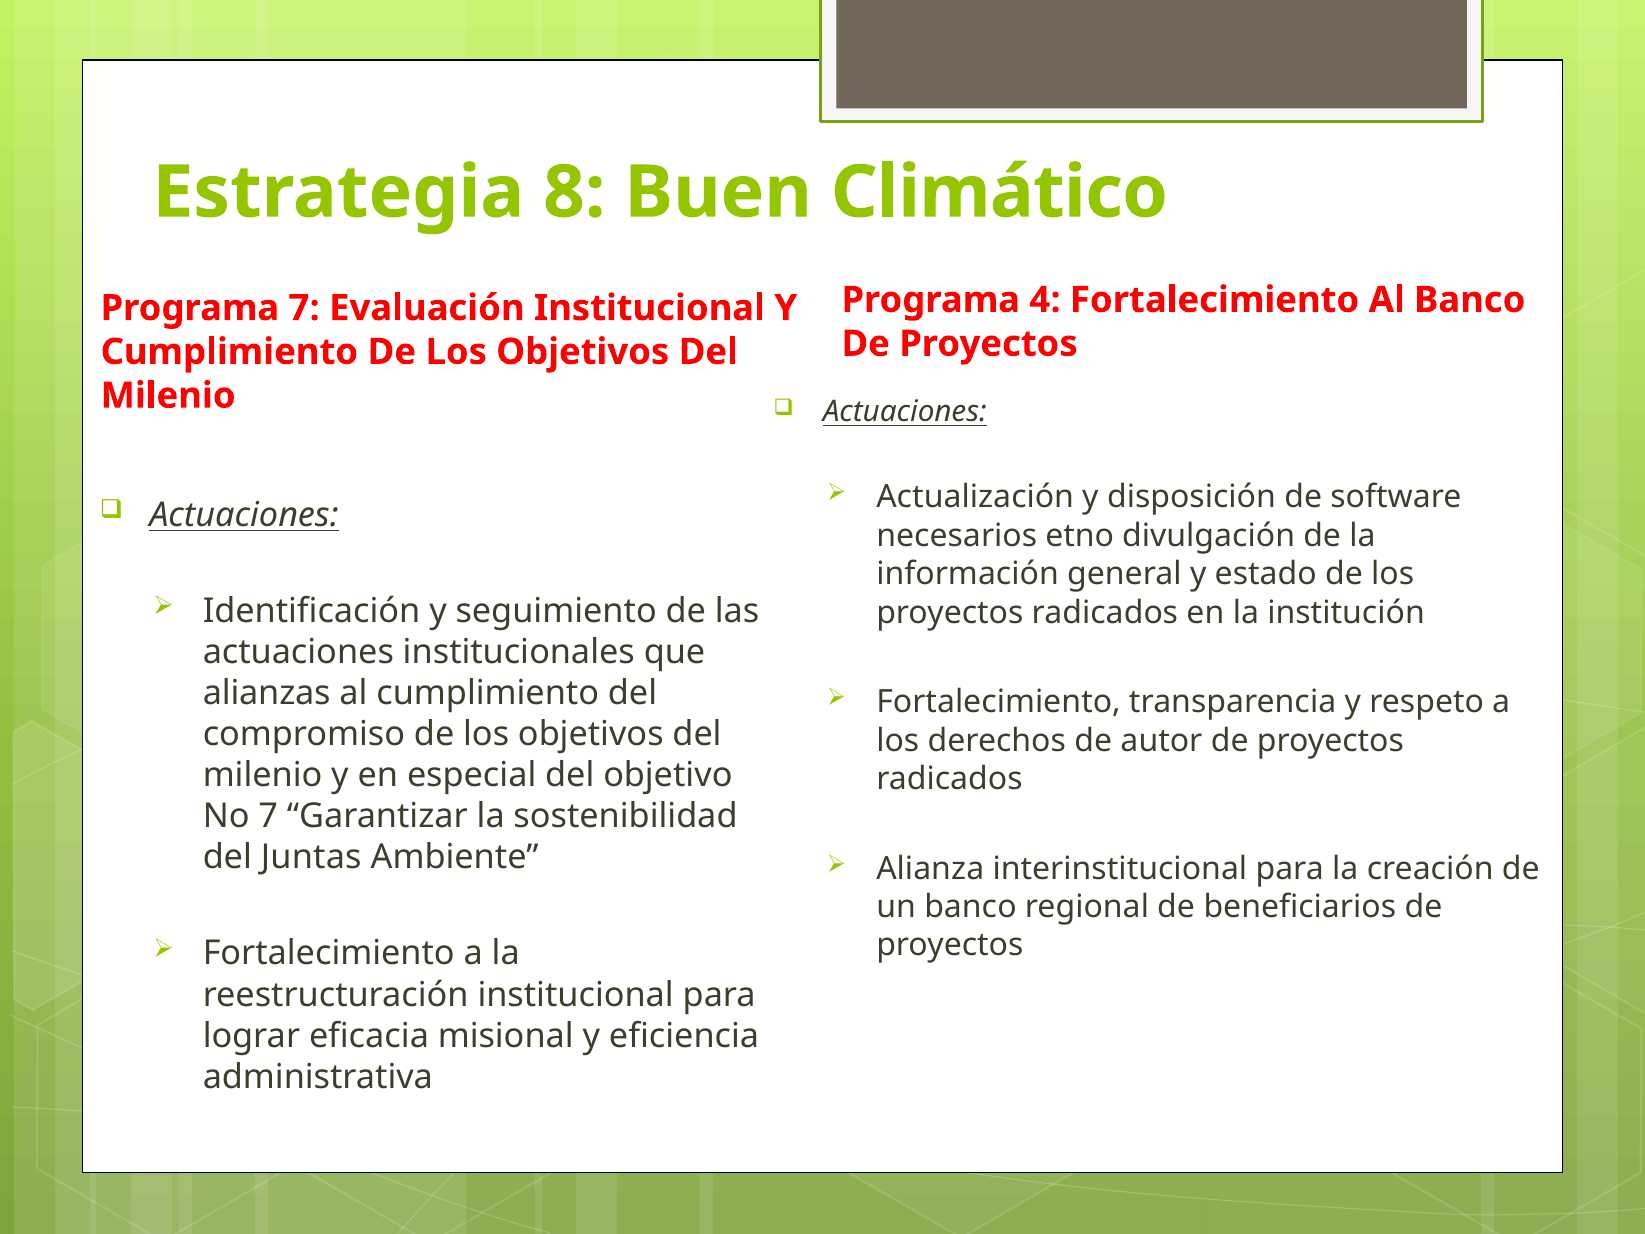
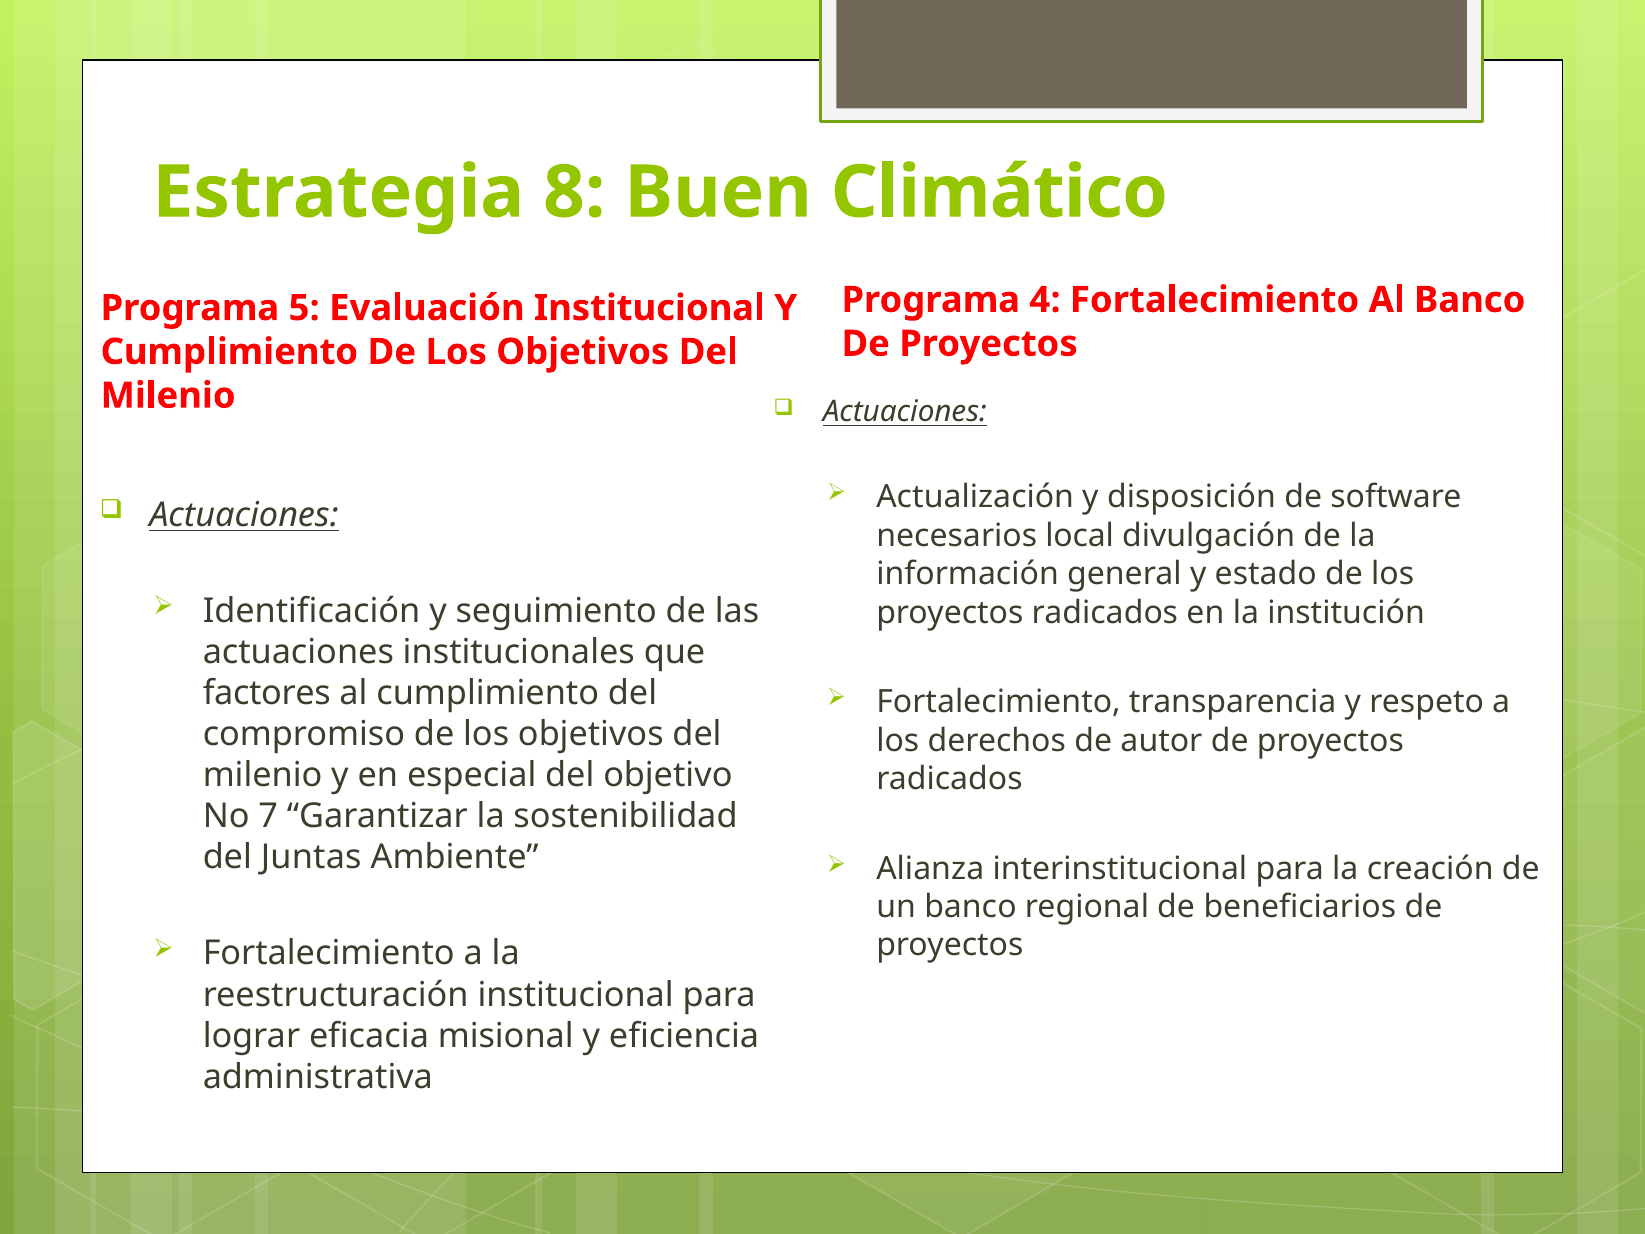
Programa 7: 7 -> 5
etno: etno -> local
alianzas: alianzas -> factores
